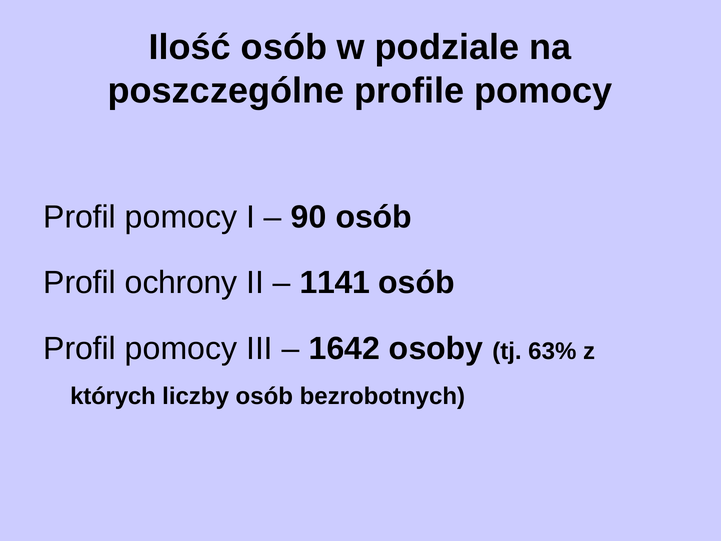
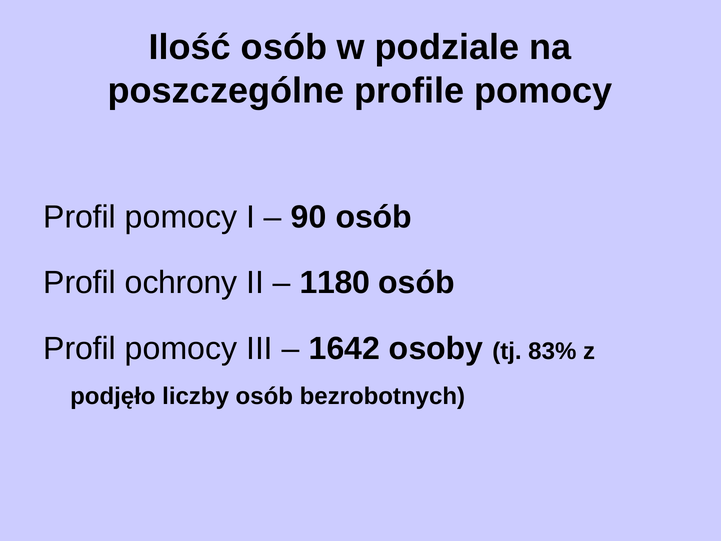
1141: 1141 -> 1180
63%: 63% -> 83%
których: których -> podjęło
